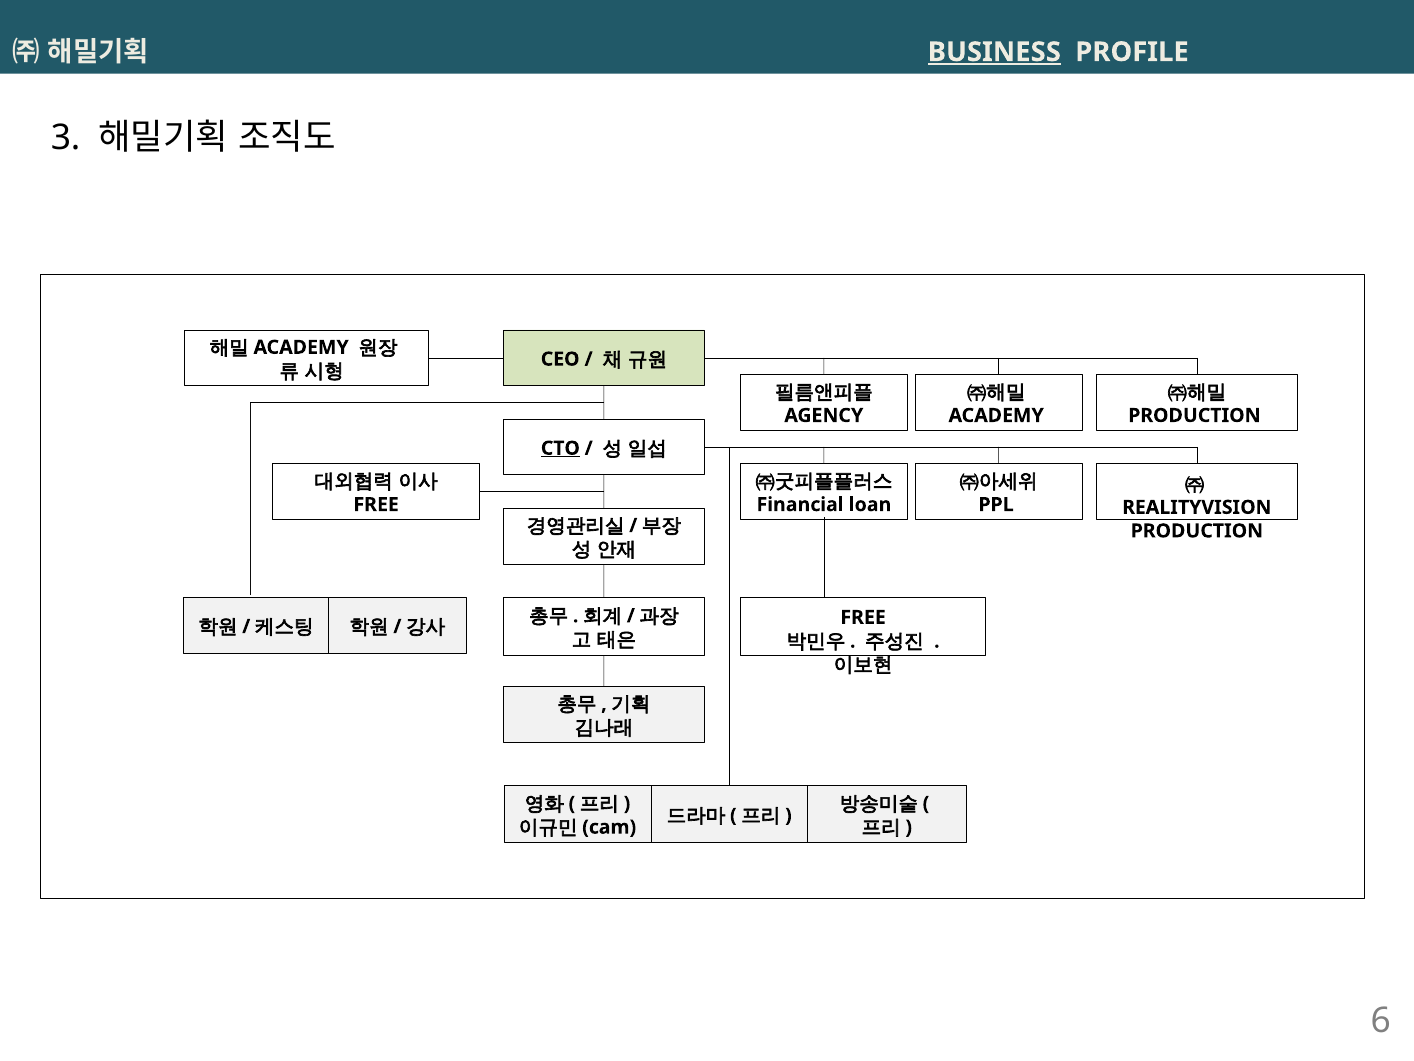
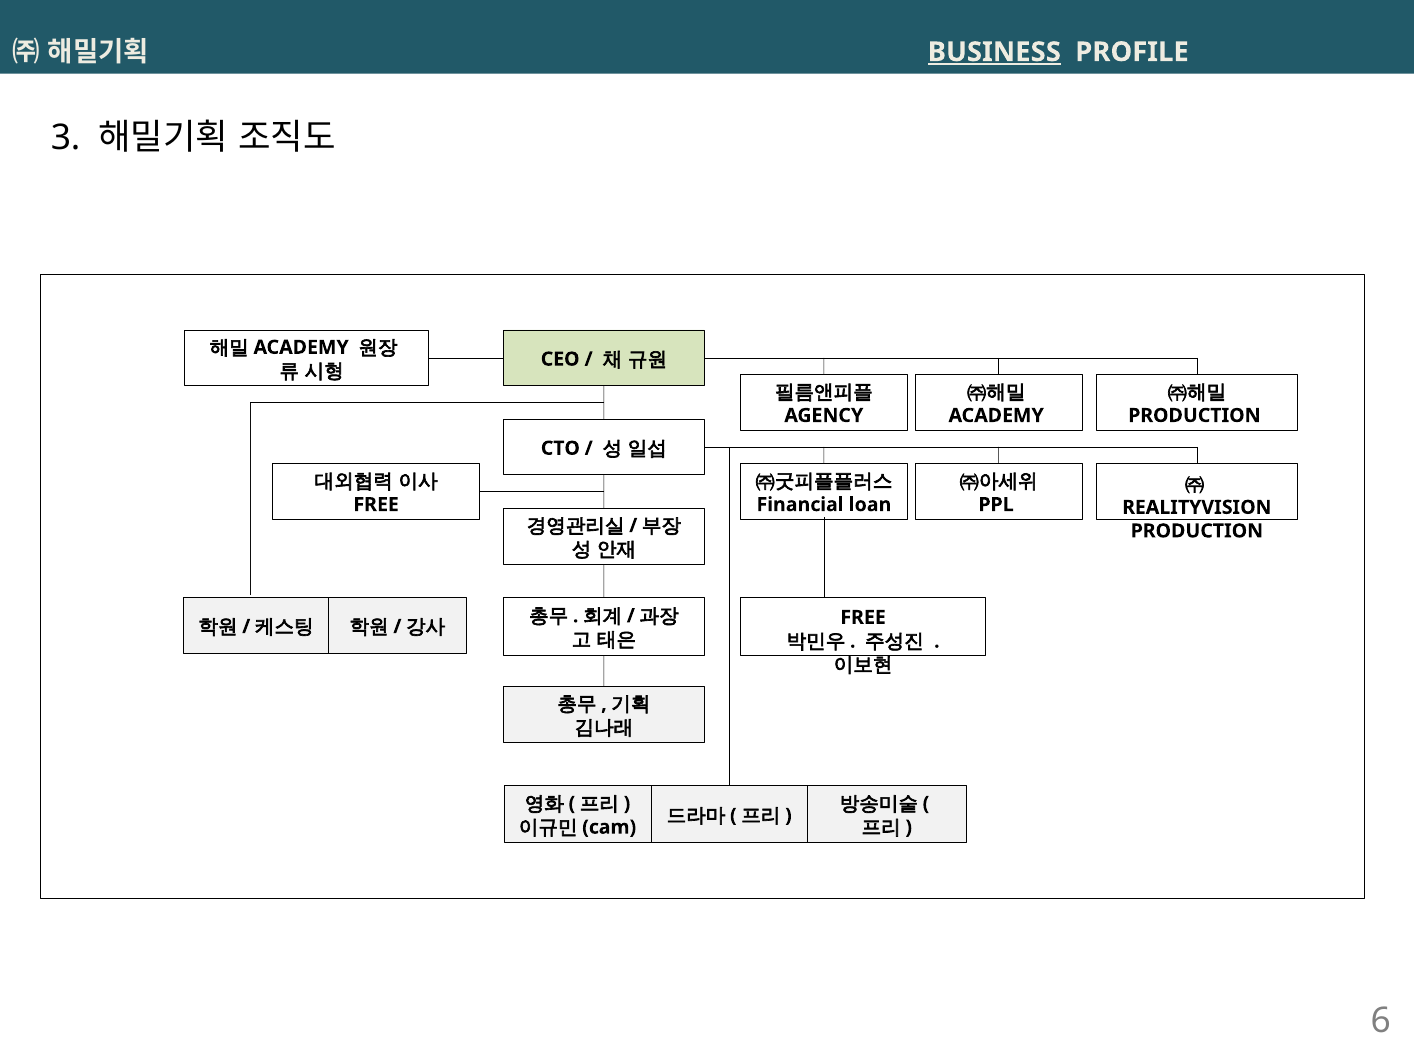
CTO underline: present -> none
